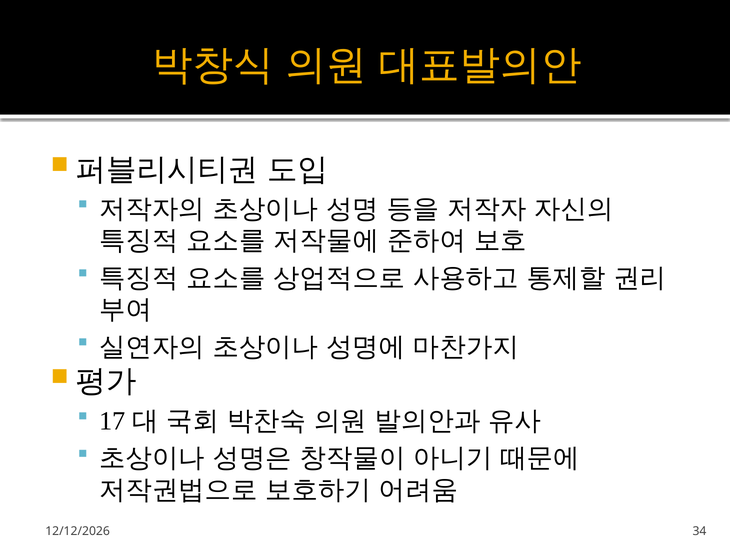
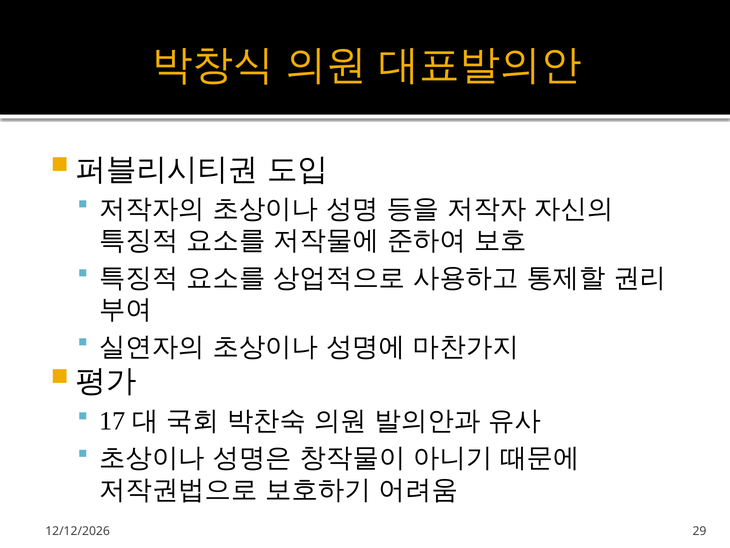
34: 34 -> 29
